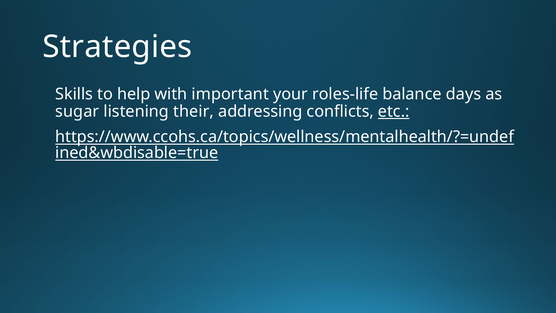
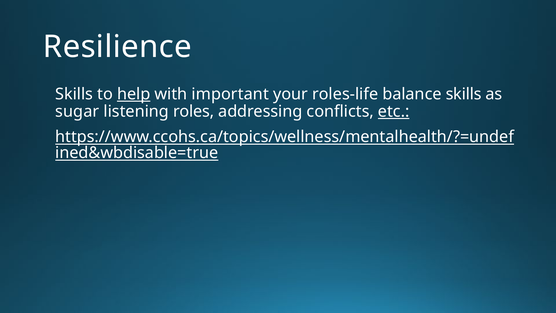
Strategies: Strategies -> Resilience
help underline: none -> present
balance days: days -> skills
their: their -> roles
